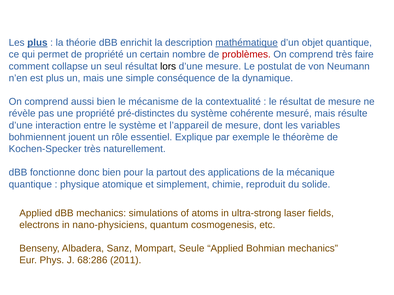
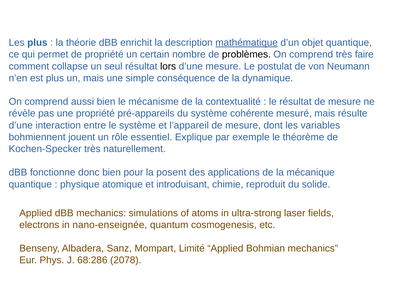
plus at (37, 43) underline: present -> none
problèmes colour: red -> black
pré-distinctes: pré-distinctes -> pré-appareils
partout: partout -> posent
simplement: simplement -> introduisant
nano-physiciens: nano-physiciens -> nano-enseignée
Seule: Seule -> Limité
2011: 2011 -> 2078
